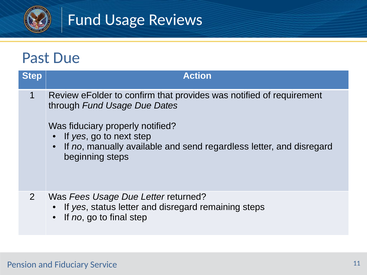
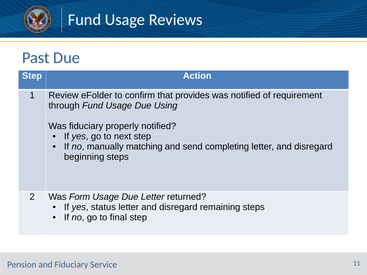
Dates: Dates -> Using
available: available -> matching
regardless: regardless -> completing
Fees: Fees -> Form
